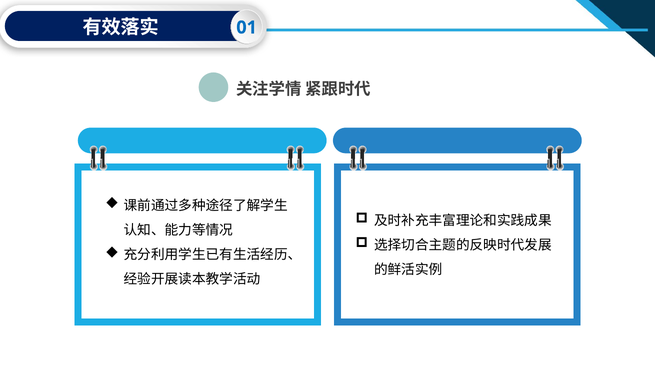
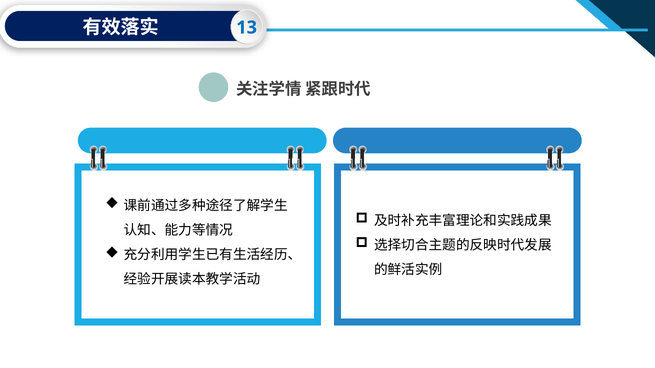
01: 01 -> 13
